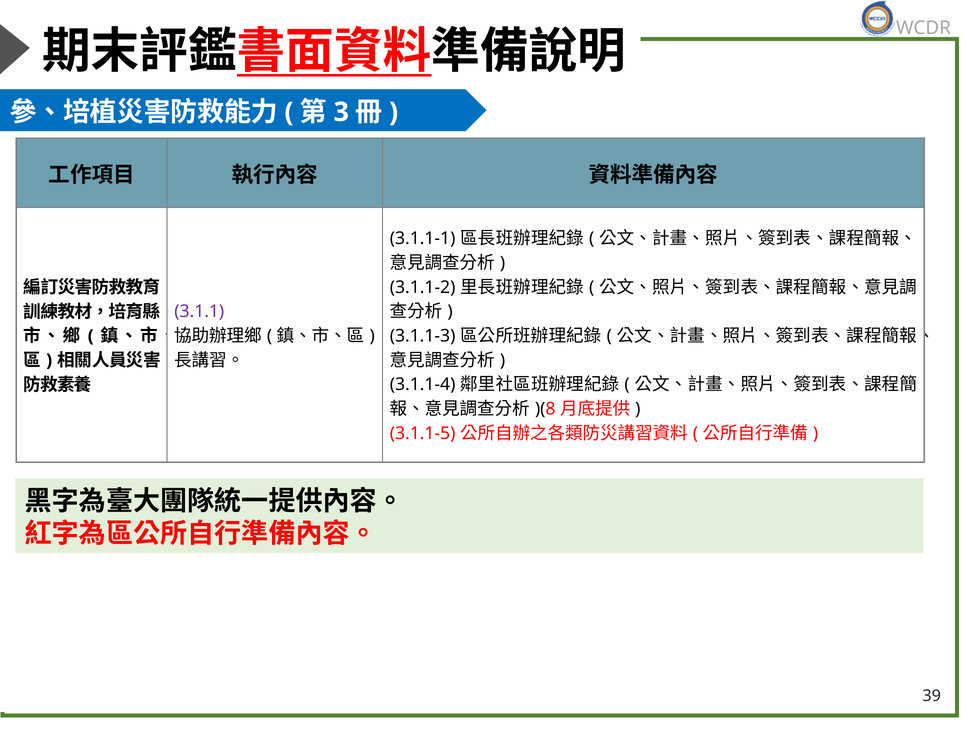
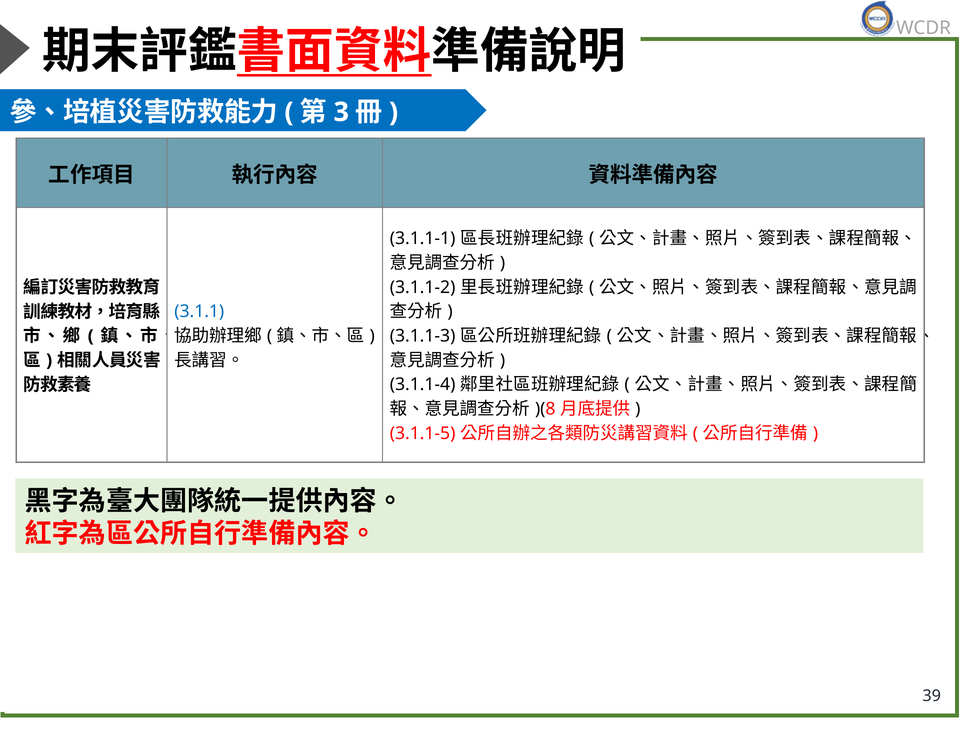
3.1.1 colour: purple -> blue
